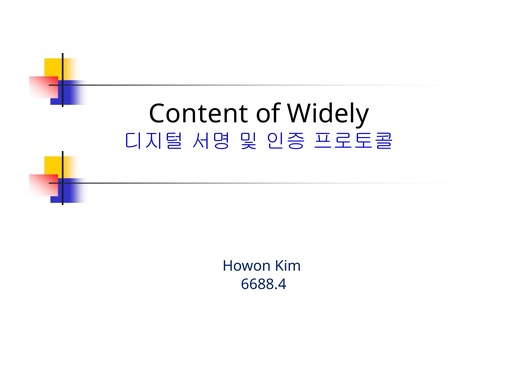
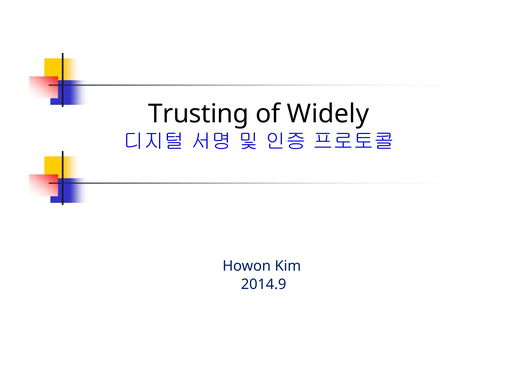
Content: Content -> Trusting
6688.4: 6688.4 -> 2014.9
